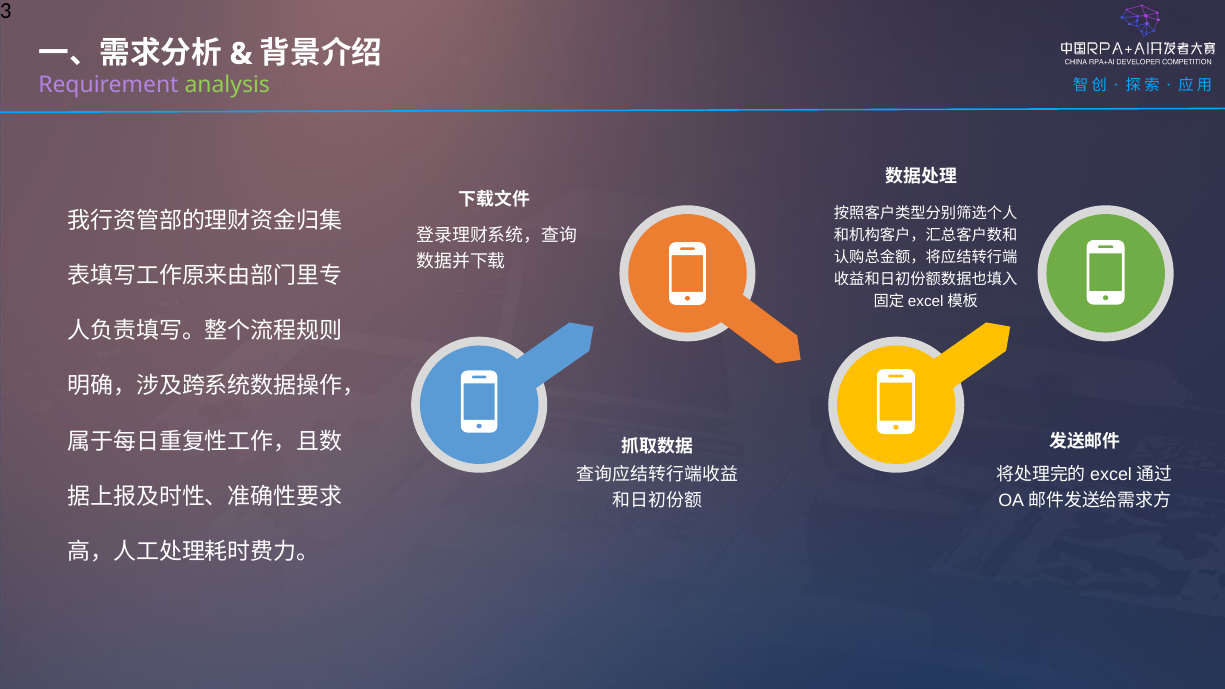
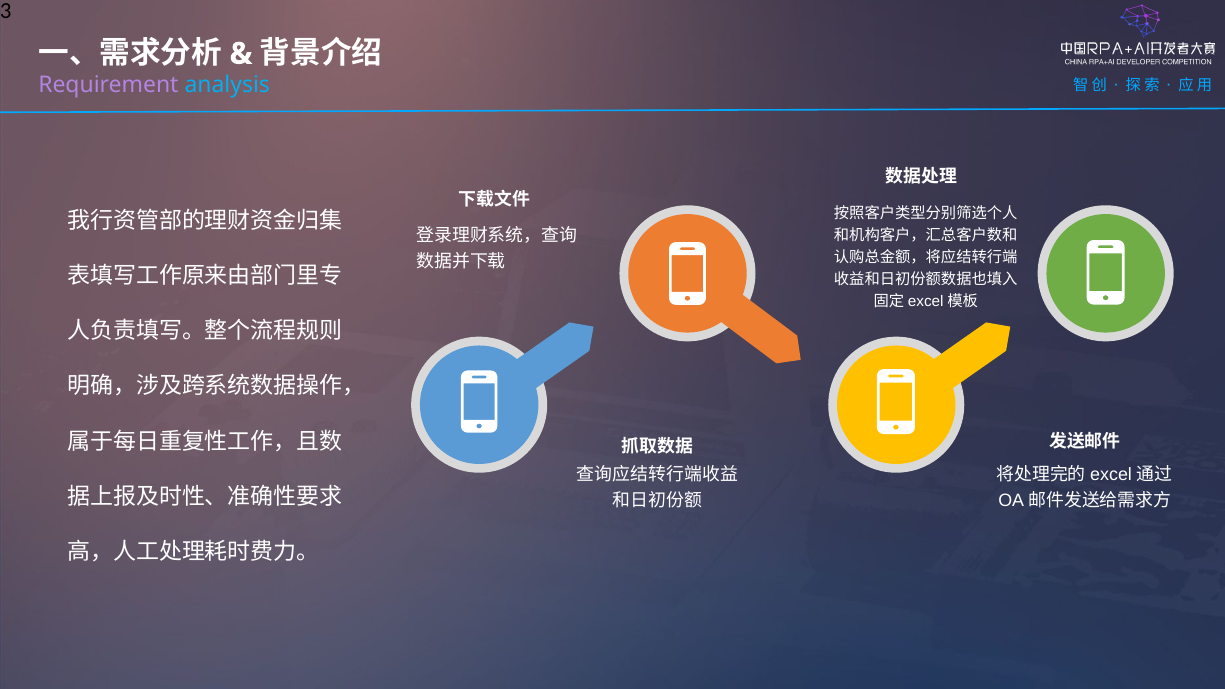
analysis colour: light green -> light blue
